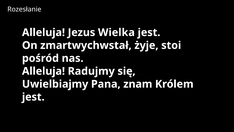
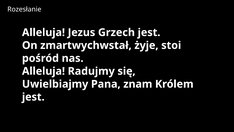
Wielka: Wielka -> Grzech
